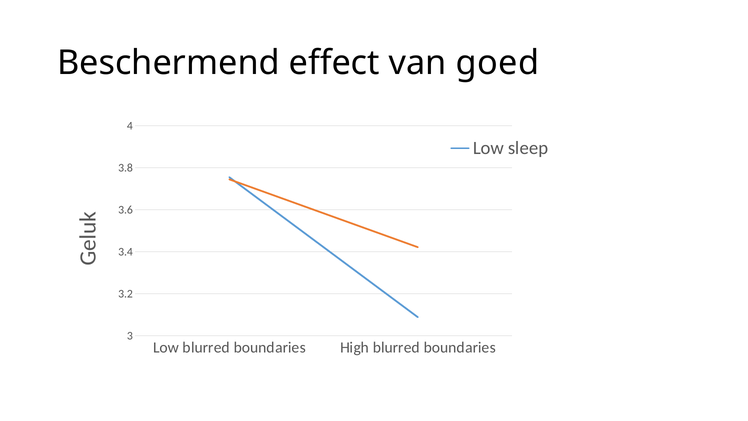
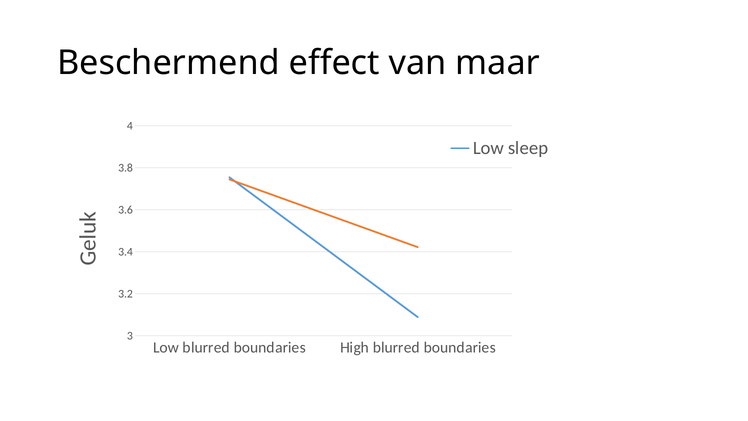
goed: goed -> maar
